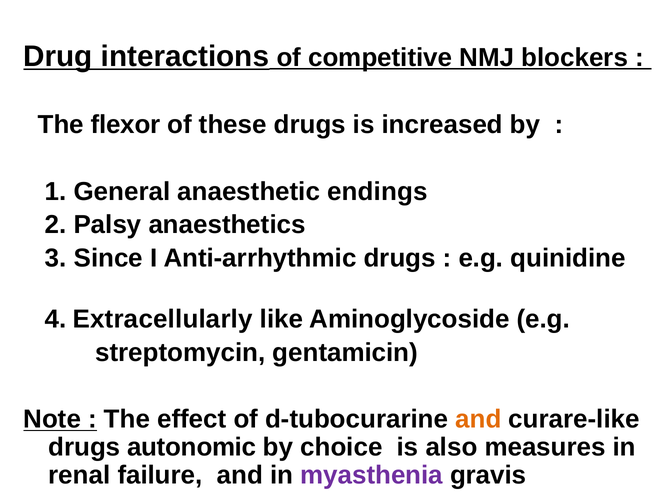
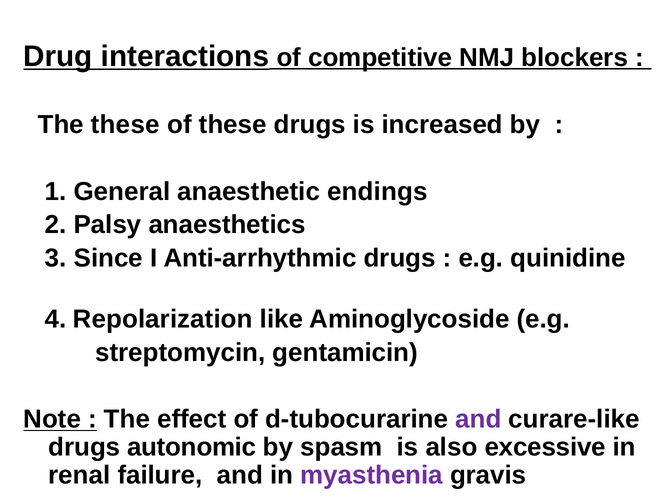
The flexor: flexor -> these
Extracellularly: Extracellularly -> Repolarization
and at (478, 419) colour: orange -> purple
choice: choice -> spasm
measures: measures -> excessive
